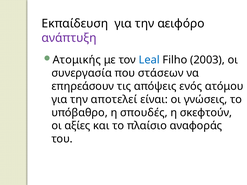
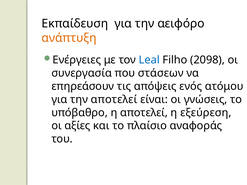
ανάπτυξη colour: purple -> orange
Ατομικής: Ατομικής -> Ενέργειες
2003: 2003 -> 2098
η σπουδές: σπουδές -> αποτελεί
σκεφτούν: σκεφτούν -> εξεύρεση
